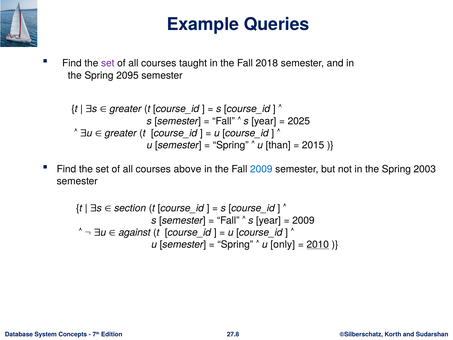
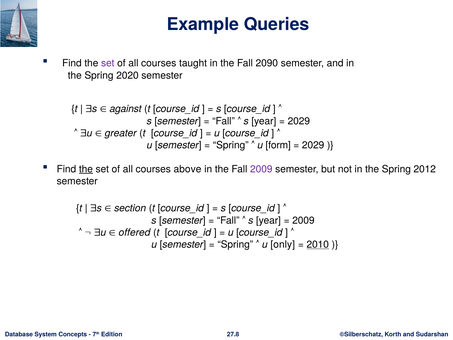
2018: 2018 -> 2090
2095: 2095 -> 2020
greater at (126, 109): greater -> against
2025 at (299, 121): 2025 -> 2029
than: than -> form
2015 at (313, 145): 2015 -> 2029
the at (86, 169) underline: none -> present
2009 at (261, 169) colour: blue -> purple
2003: 2003 -> 2012
against: against -> offered
